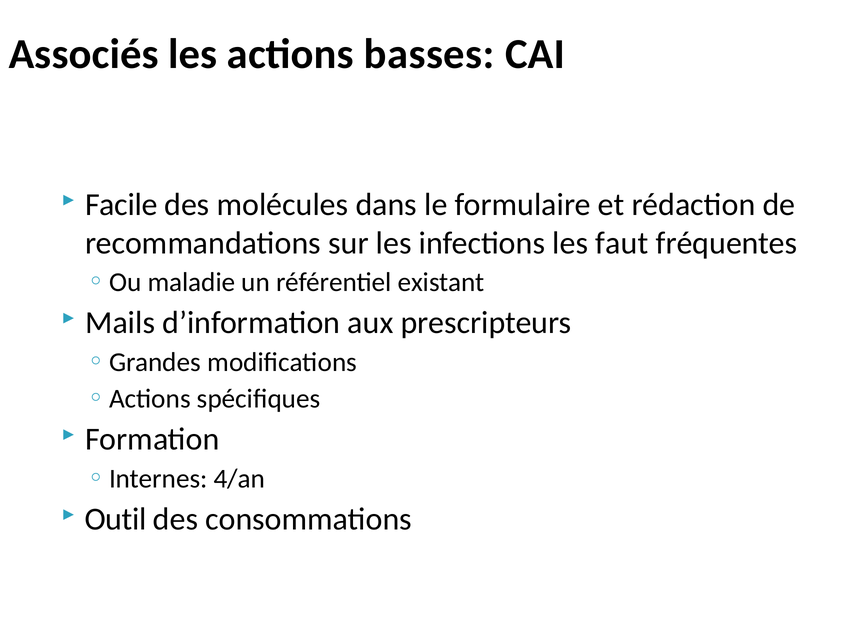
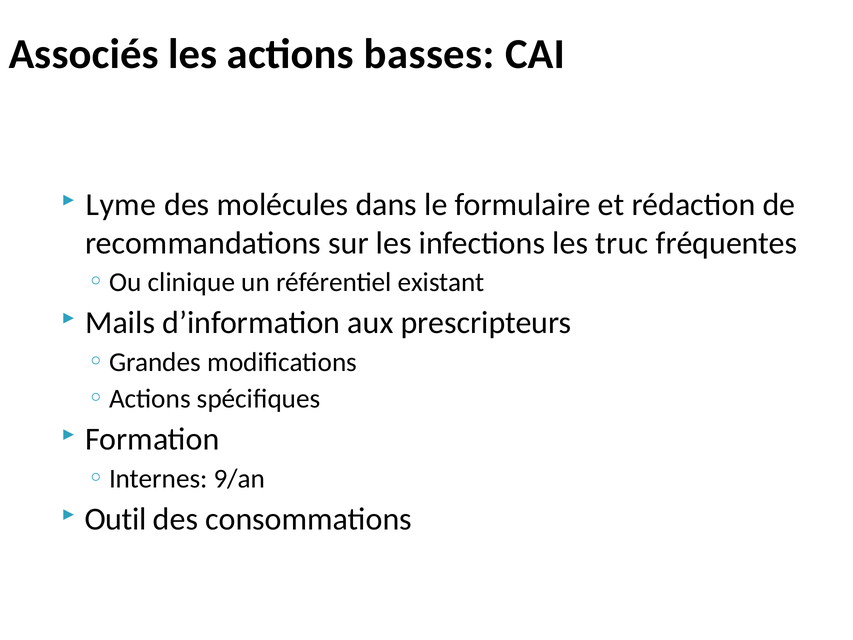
Facile: Facile -> Lyme
faut: faut -> truc
maladie: maladie -> clinique
4/an: 4/an -> 9/an
